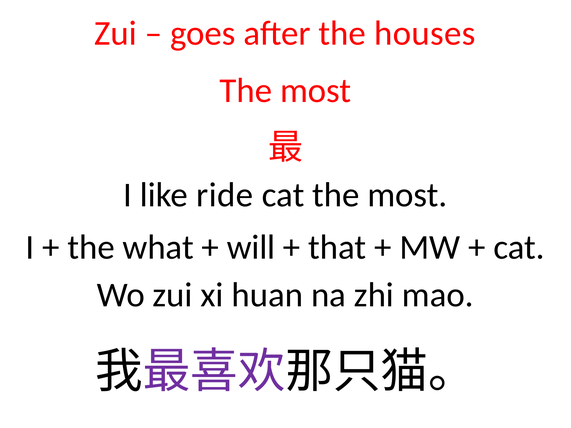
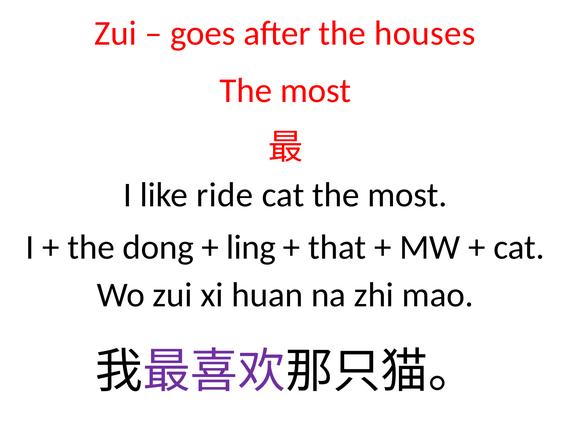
what: what -> dong
will: will -> ling
